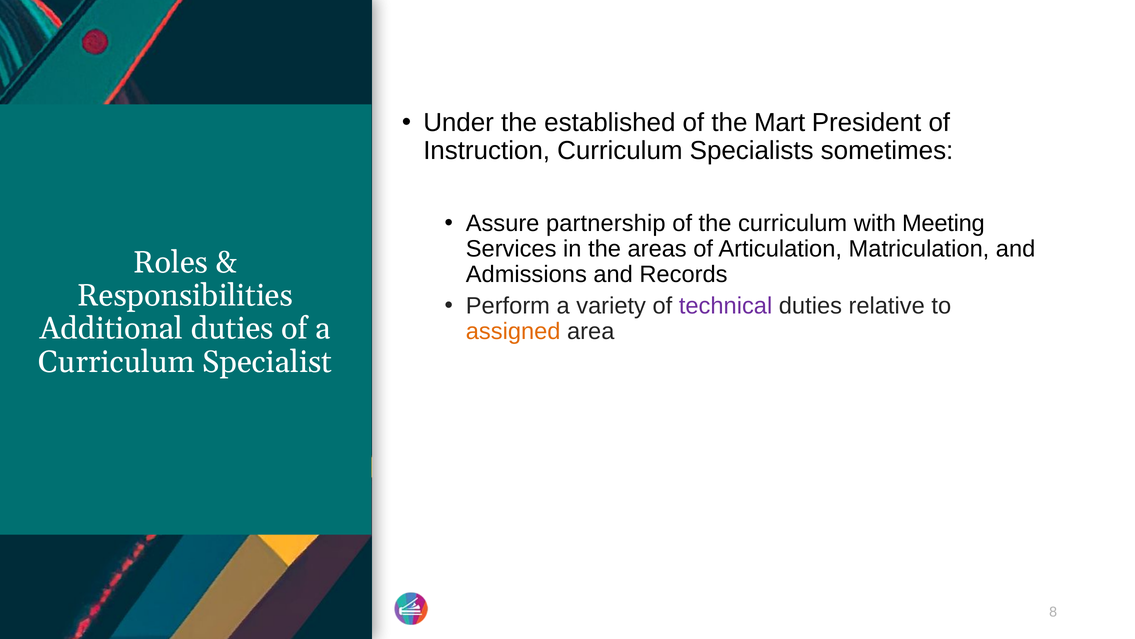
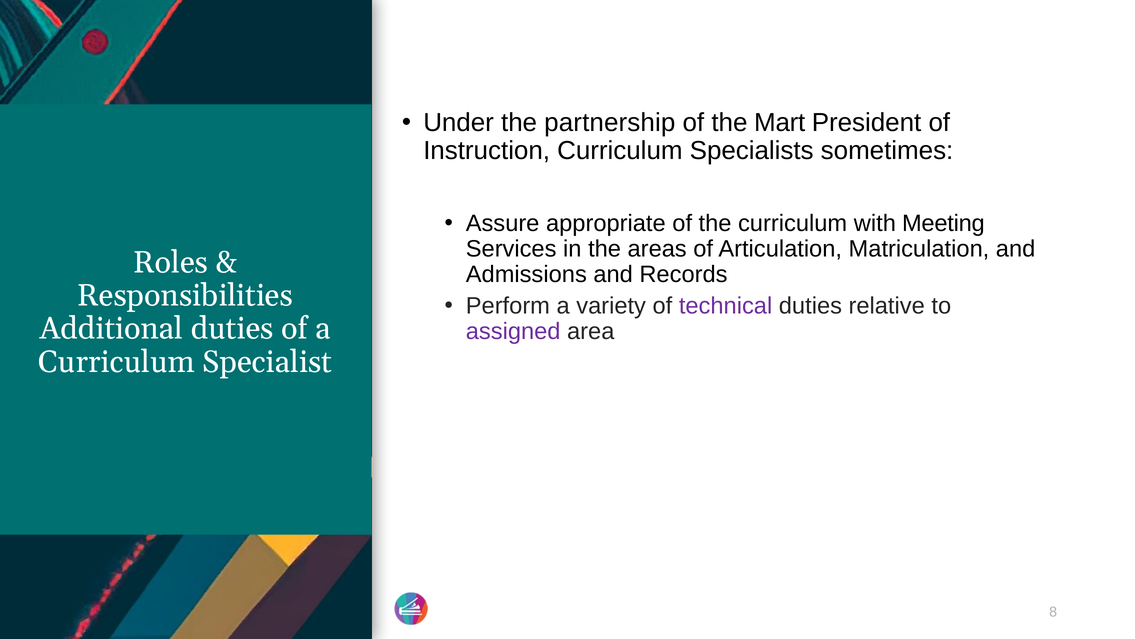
established: established -> partnership
partnership: partnership -> appropriate
assigned colour: orange -> purple
